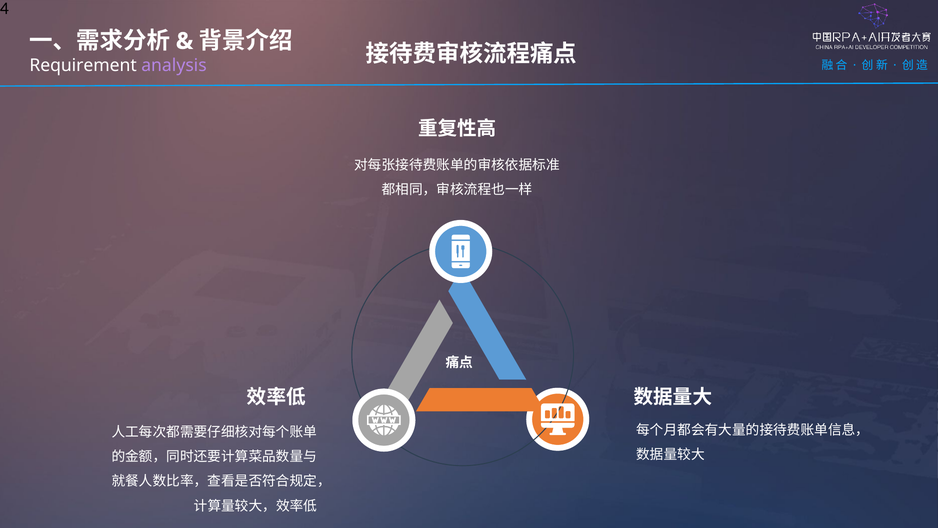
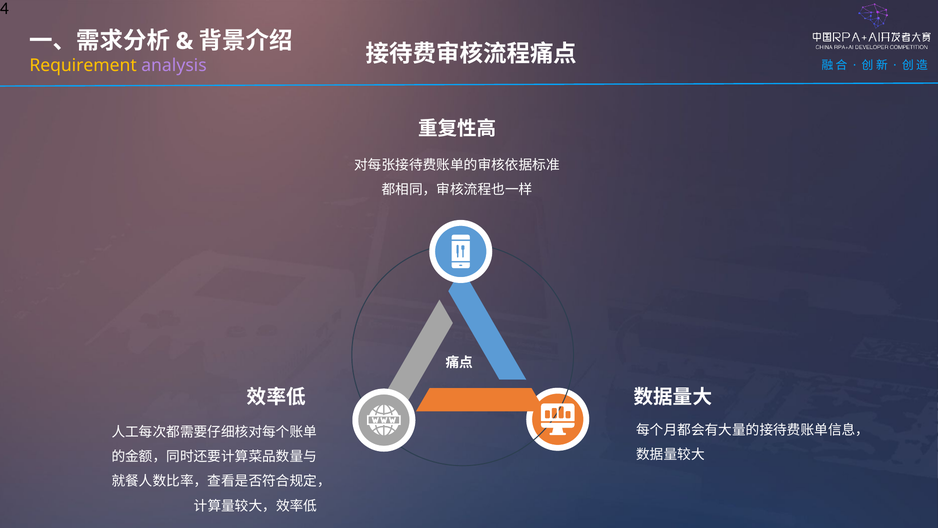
Requirement colour: white -> yellow
